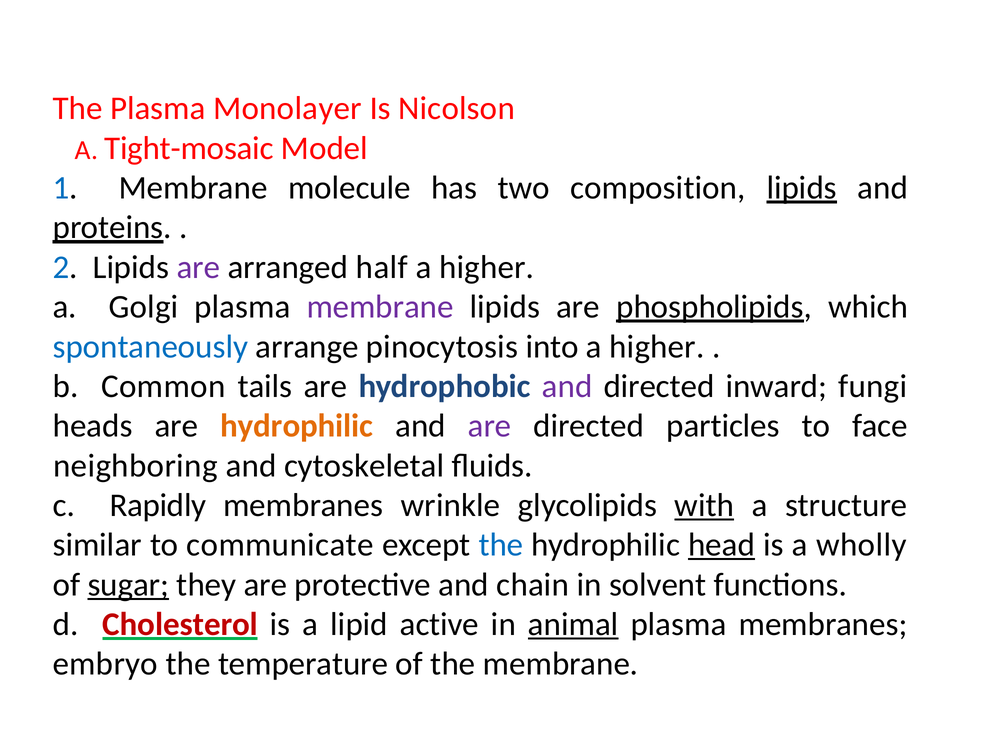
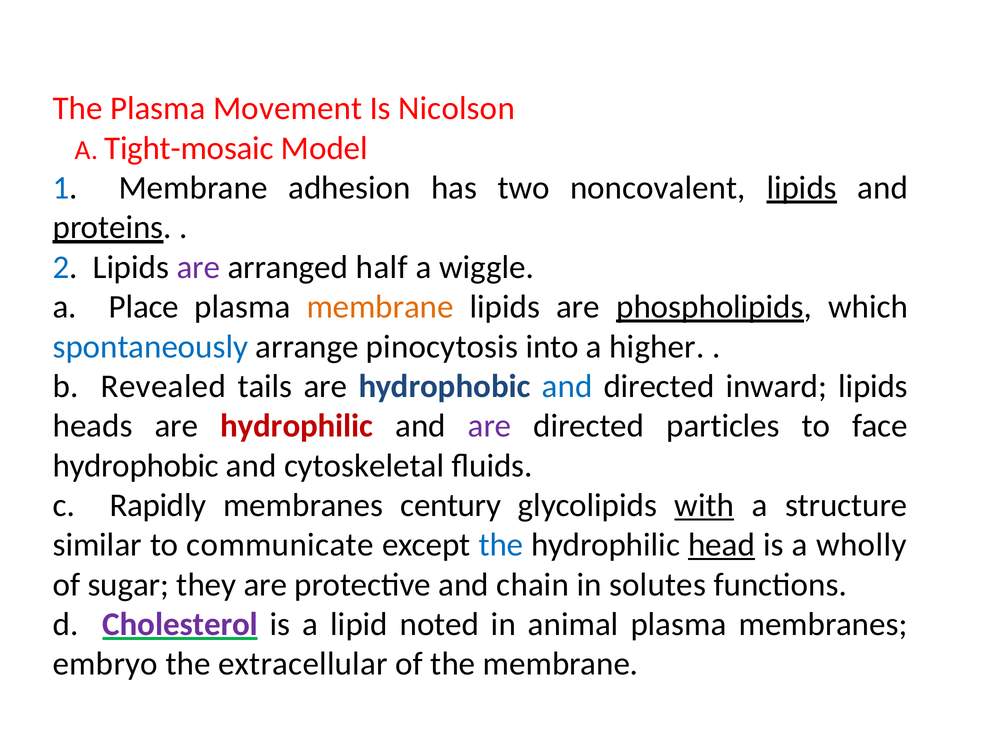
Monolayer: Monolayer -> Movement
molecule: molecule -> adhesion
composition: composition -> noncovalent
higher at (487, 267): higher -> wiggle
Golgi: Golgi -> Place
membrane at (380, 307) colour: purple -> orange
Common: Common -> Revealed
and at (567, 386) colour: purple -> blue
inward fungi: fungi -> lipids
hydrophilic at (297, 426) colour: orange -> red
neighboring at (135, 466): neighboring -> hydrophobic
wrinkle: wrinkle -> century
sugar underline: present -> none
solvent: solvent -> solutes
Cholesterol colour: red -> purple
active: active -> noted
animal underline: present -> none
temperature: temperature -> extracellular
